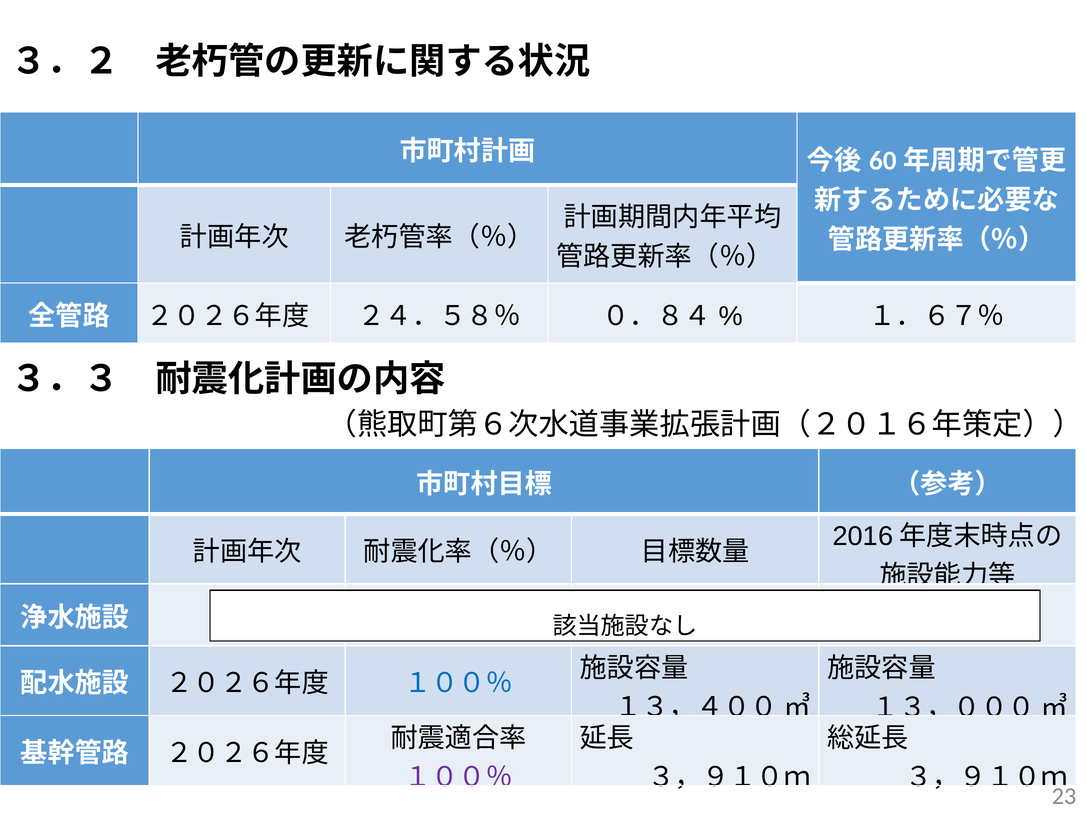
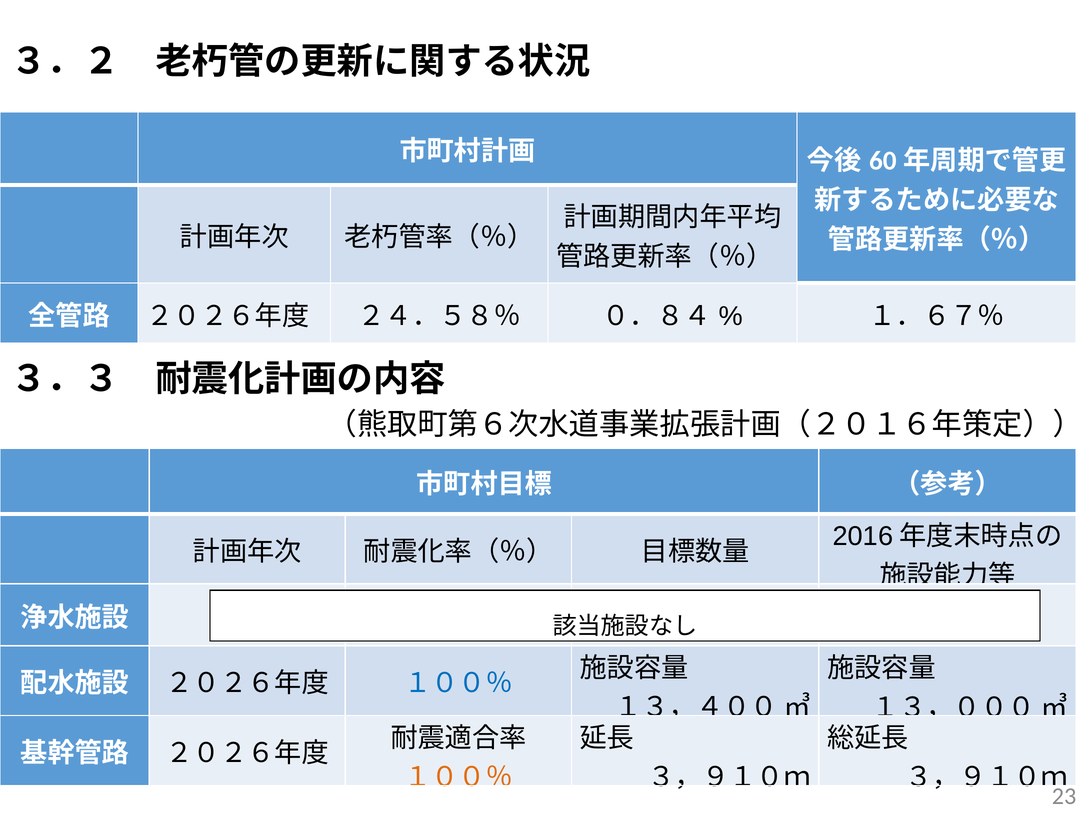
１００％ at (458, 778) colour: purple -> orange
